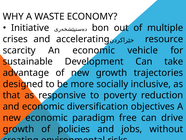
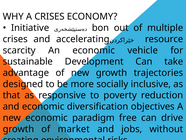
A WASTE: WASTE -> CRISES
policies: policies -> market
